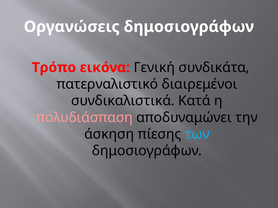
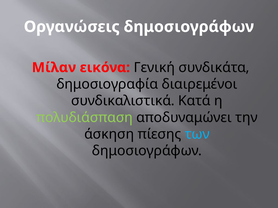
Τρόπο: Τρόπο -> Μίλαν
πατερναλιστικό: πατερναλιστικό -> δημοσιογραφία
πολυδιάσπαση colour: pink -> light green
